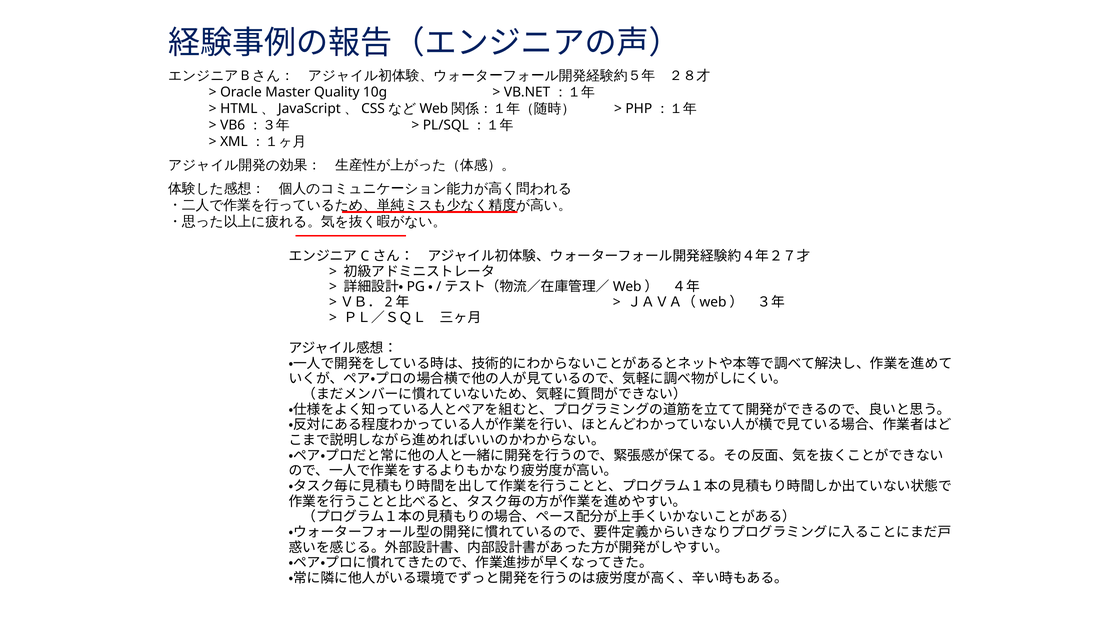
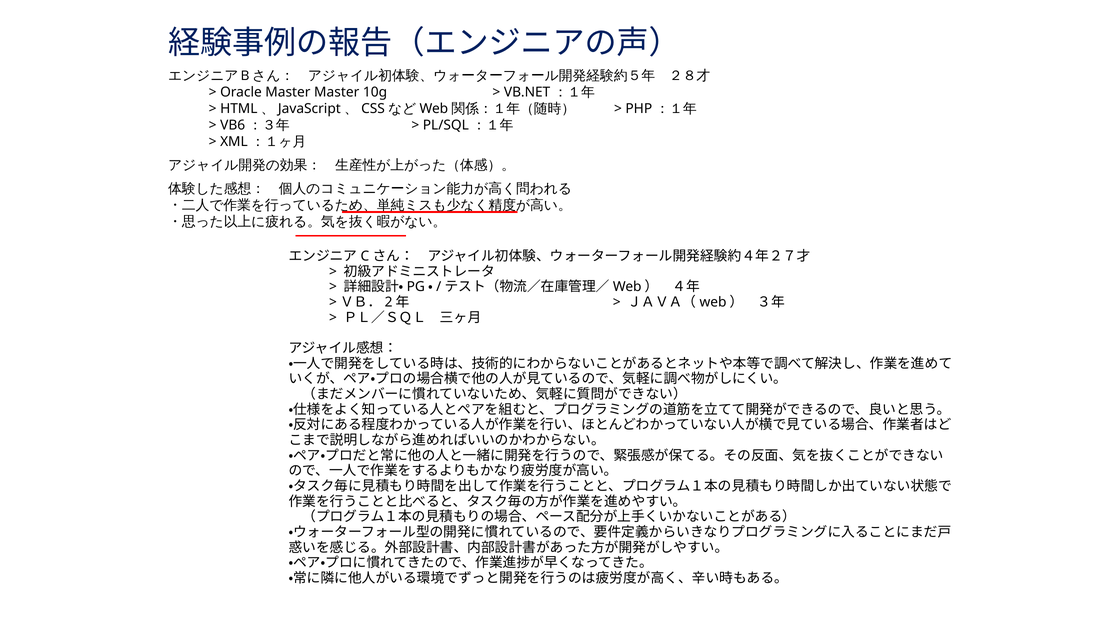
Master Quality: Quality -> Master
